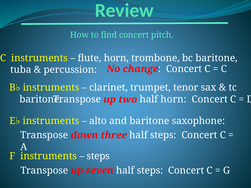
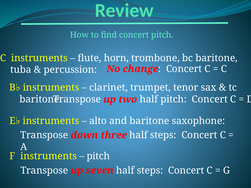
half horn: horn -> pitch
steps at (98, 156): steps -> pitch
